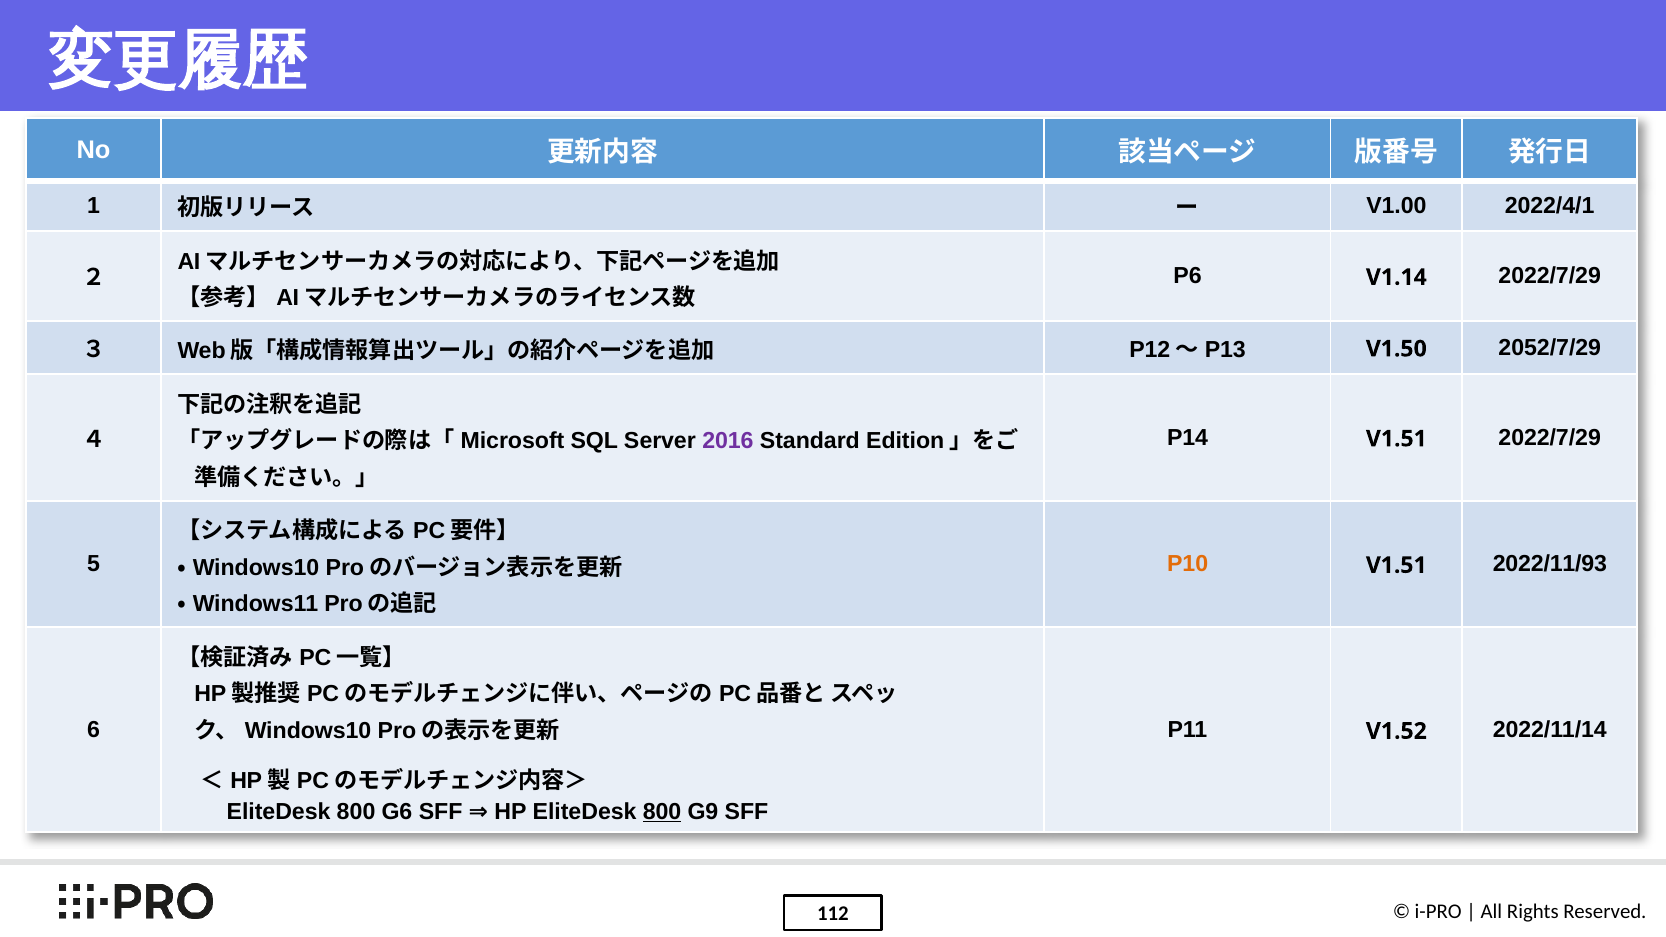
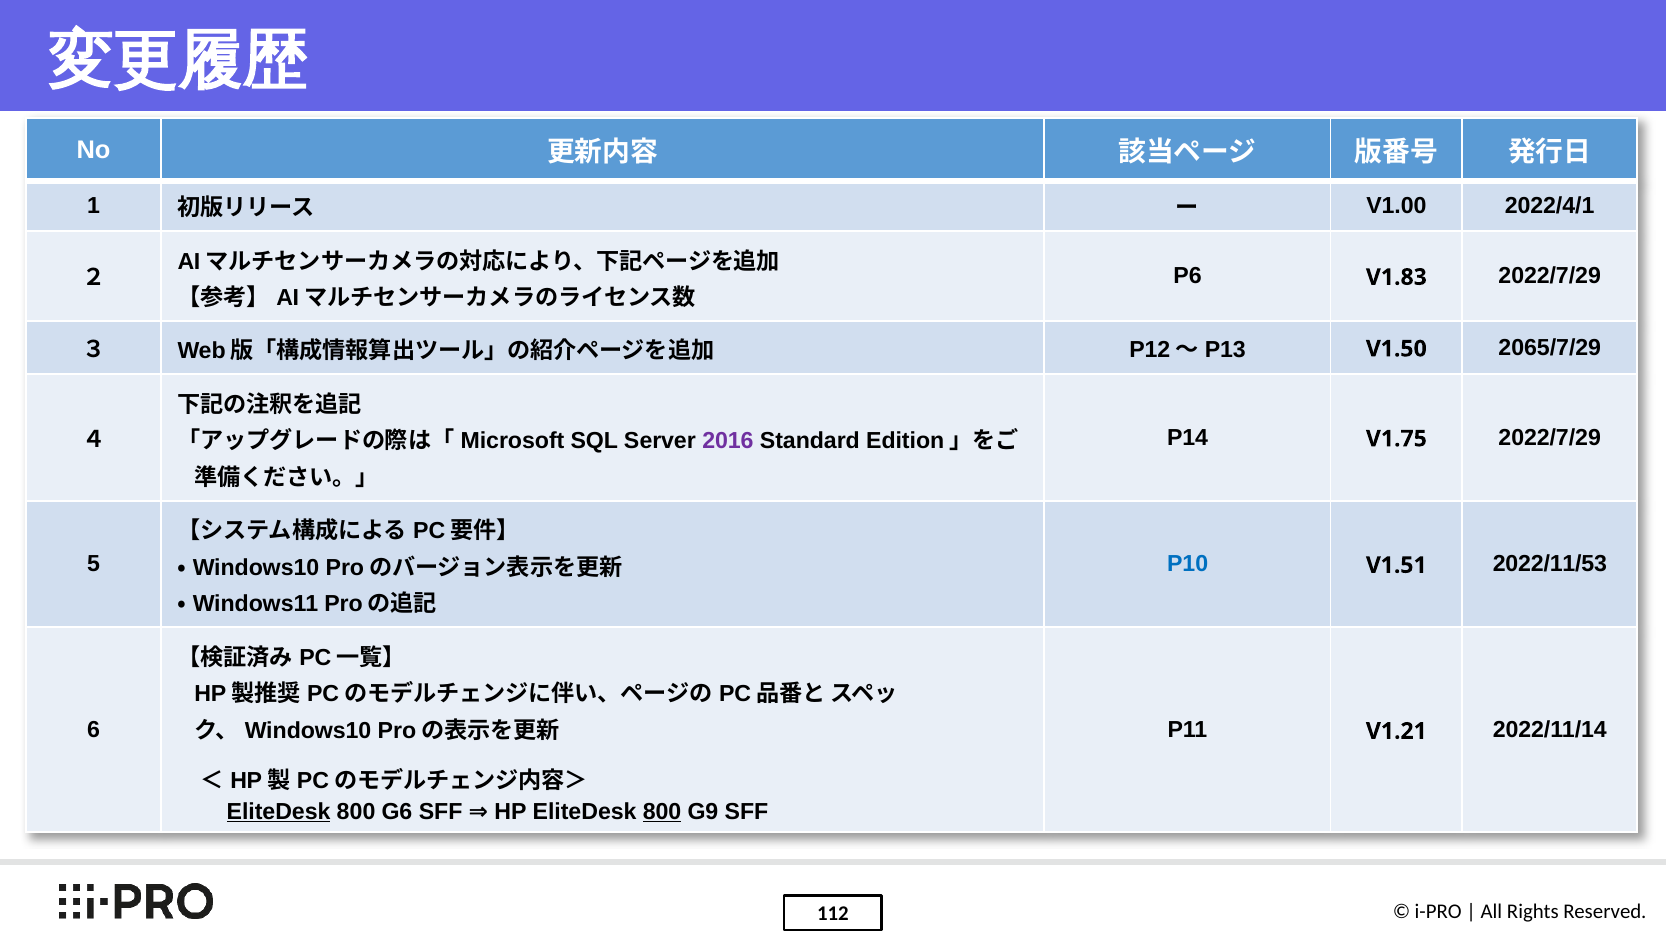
V1.14: V1.14 -> V1.83
2052/7/29: 2052/7/29 -> 2065/7/29
P14 V1.51: V1.51 -> V1.75
P10 colour: orange -> blue
2022/11/93: 2022/11/93 -> 2022/11/53
V1.52: V1.52 -> V1.21
EliteDesk at (279, 812) underline: none -> present
